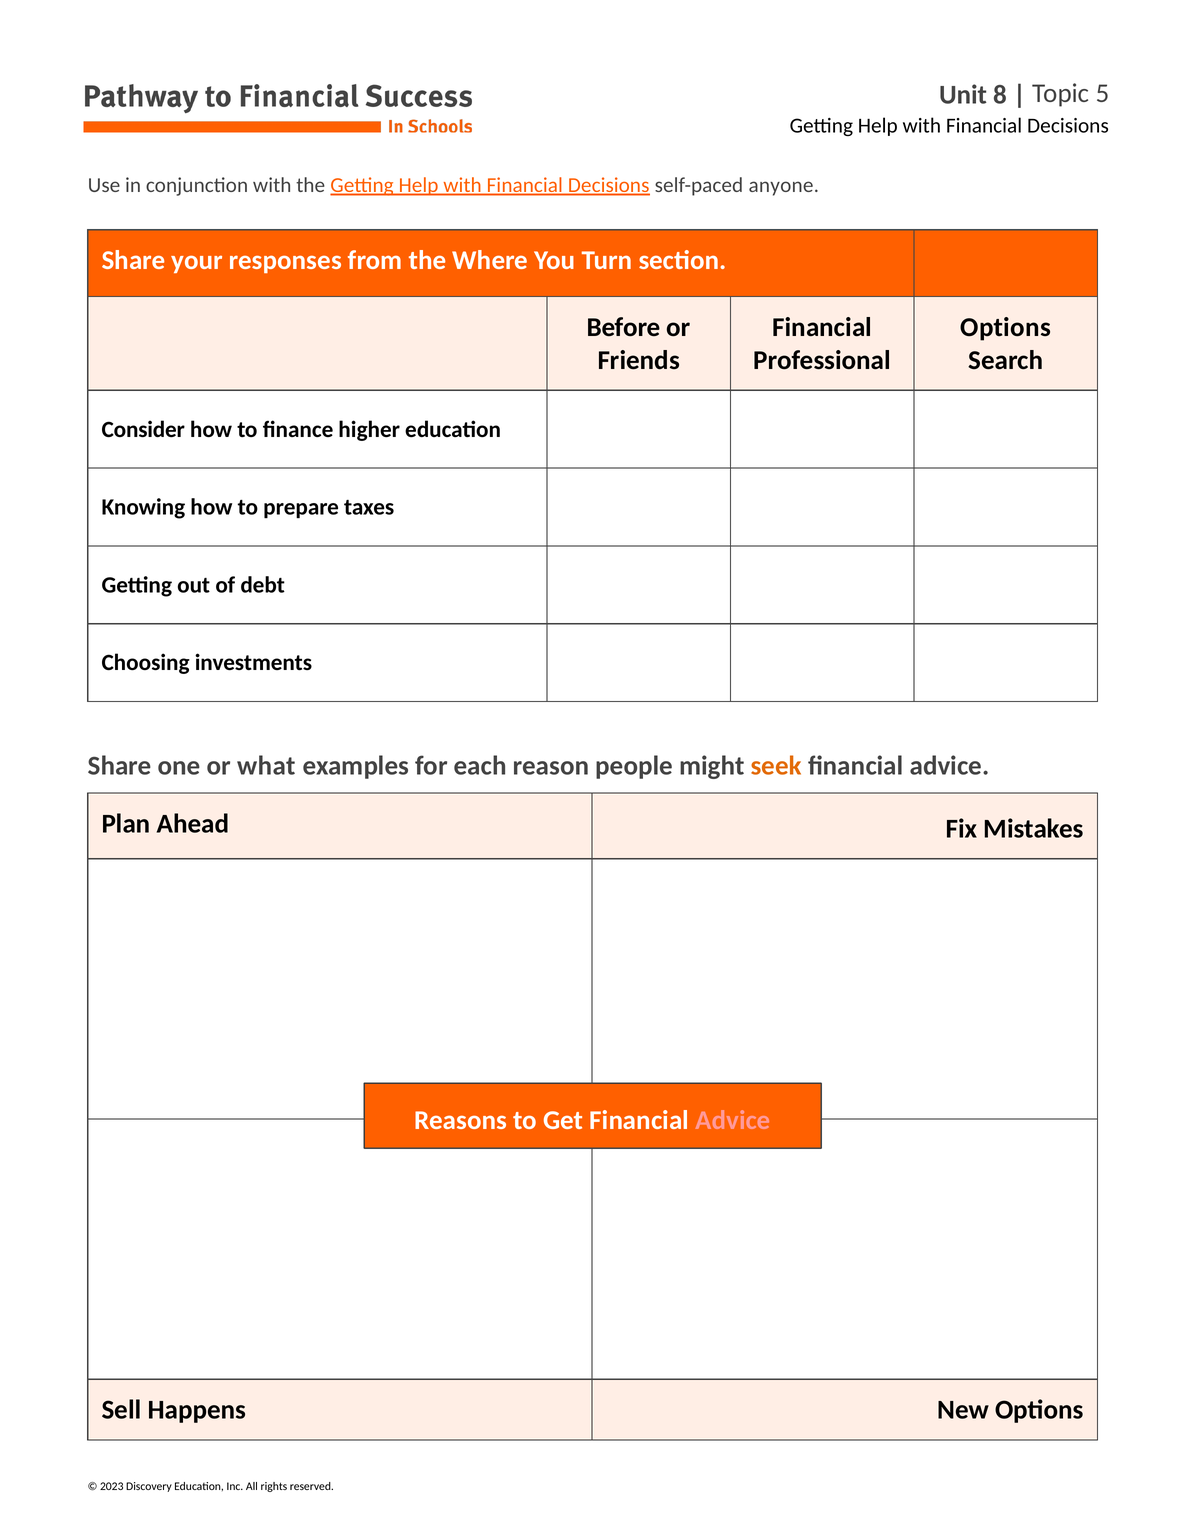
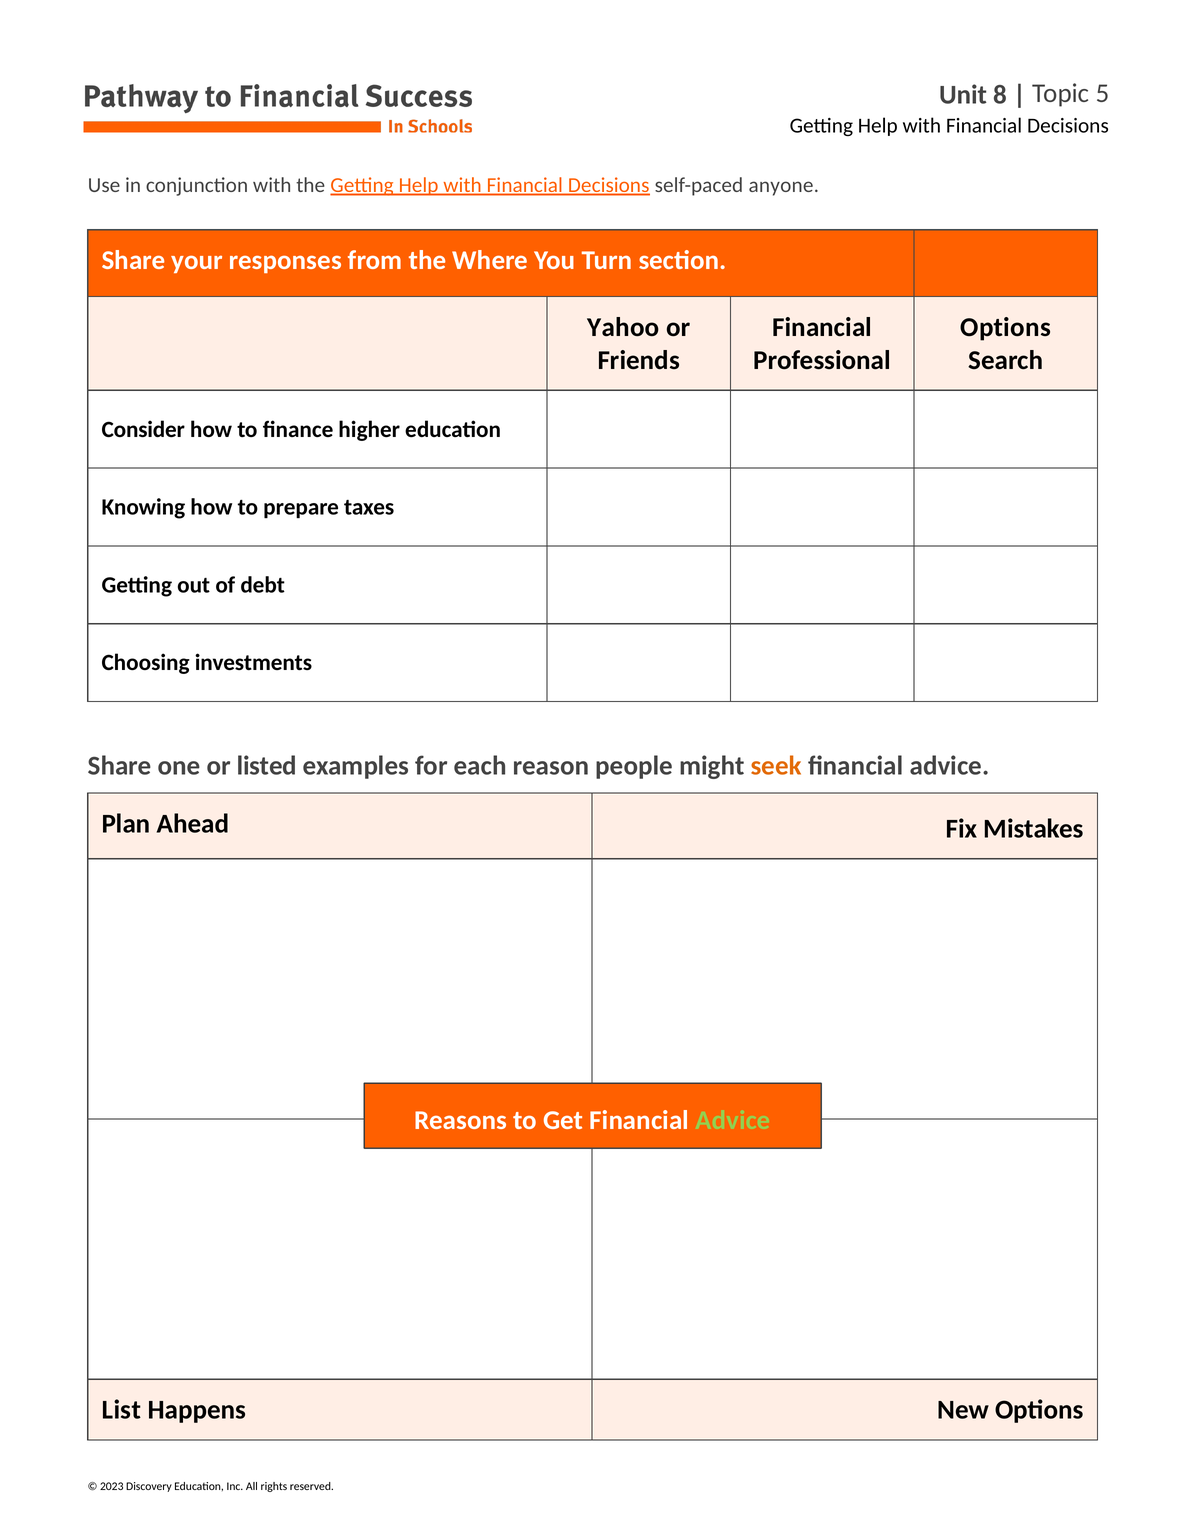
Before: Before -> Yahoo
what: what -> listed
Advice at (733, 1120) colour: pink -> light green
Sell: Sell -> List
